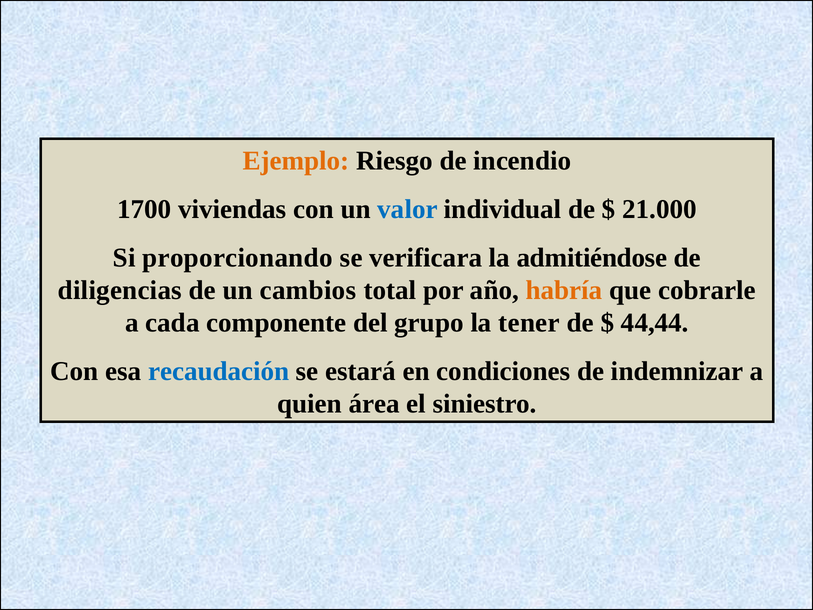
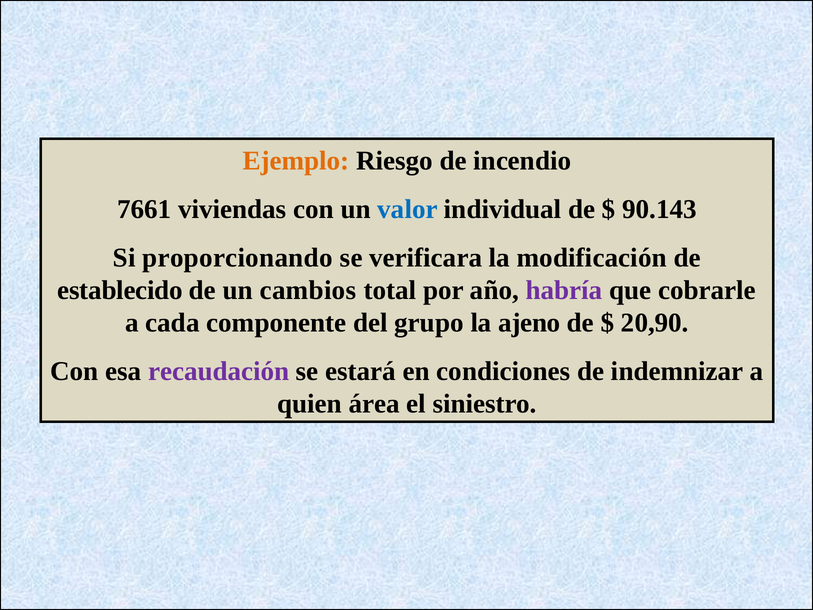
1700: 1700 -> 7661
21.000: 21.000 -> 90.143
admitiéndose: admitiéndose -> modificación
diligencias: diligencias -> establecido
habría colour: orange -> purple
tener: tener -> ajeno
44,44: 44,44 -> 20,90
recaudación colour: blue -> purple
